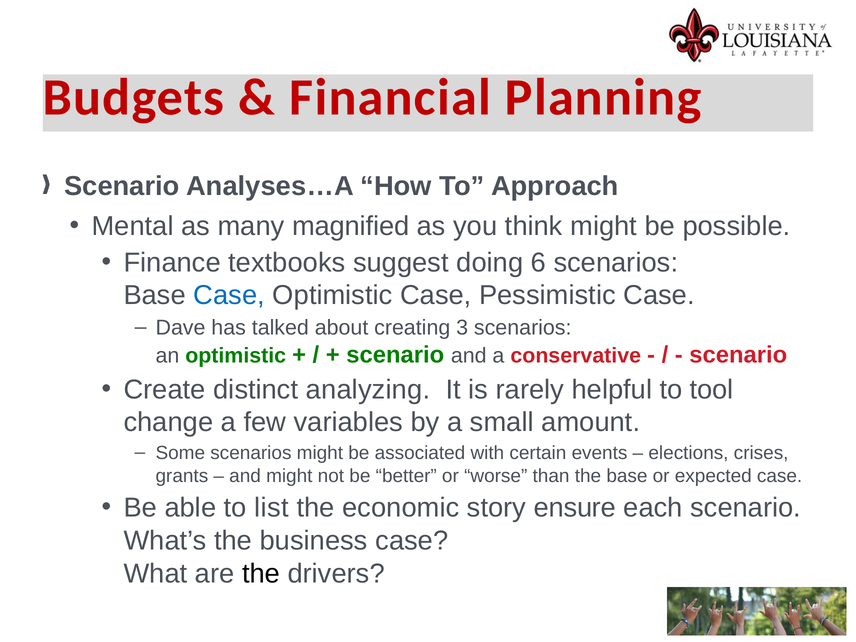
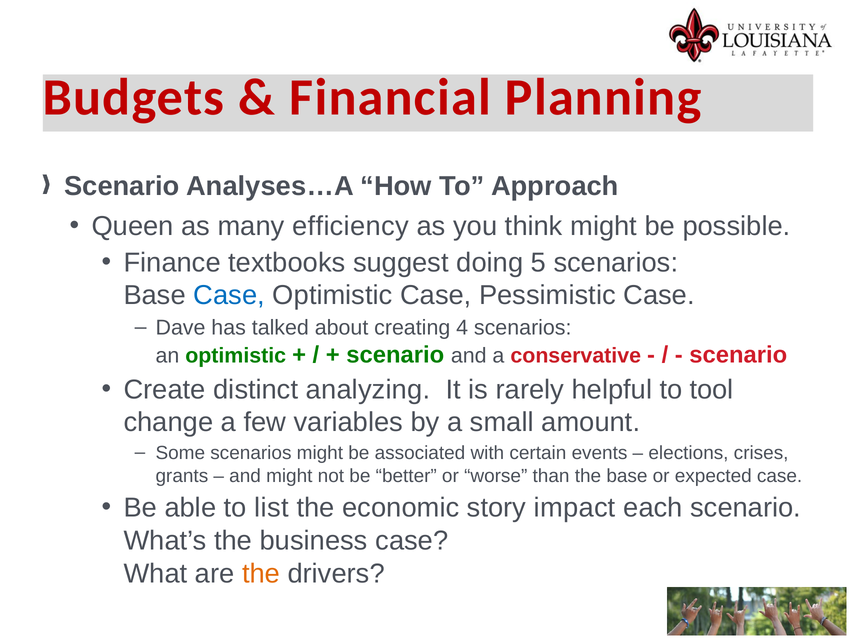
Mental: Mental -> Queen
magnified: magnified -> efficiency
6: 6 -> 5
3: 3 -> 4
ensure: ensure -> impact
the at (261, 573) colour: black -> orange
